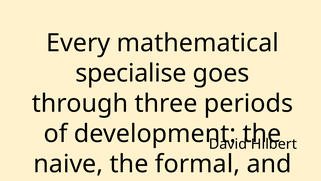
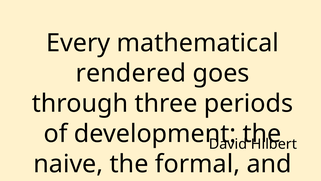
specialise: specialise -> rendered
